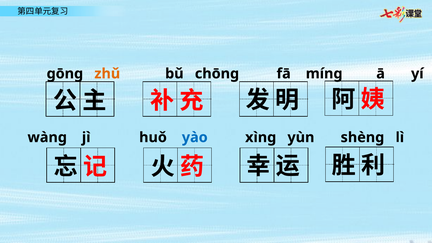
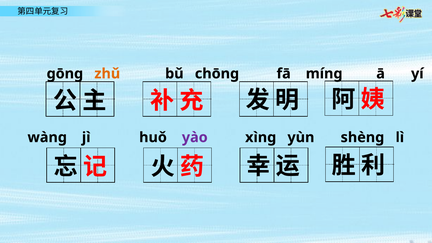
yào colour: blue -> purple
